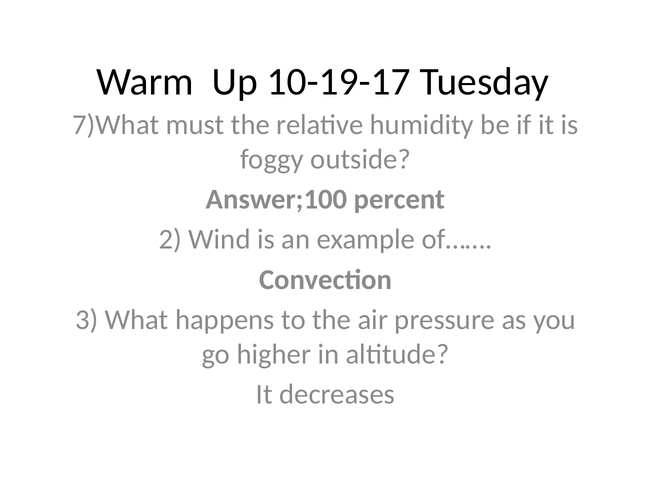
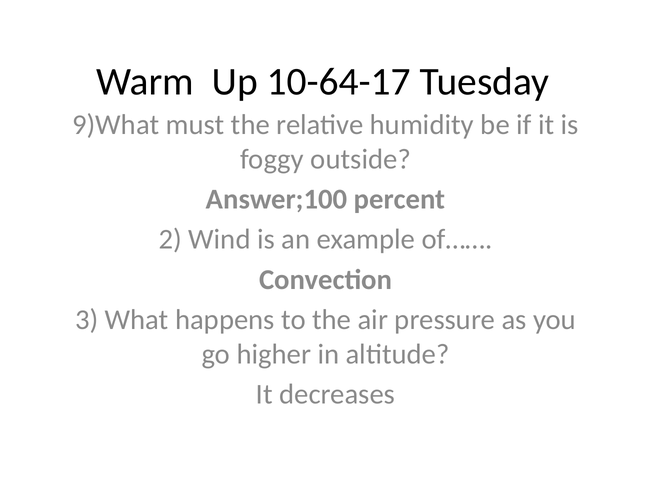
10-19-17: 10-19-17 -> 10-64-17
7)What: 7)What -> 9)What
